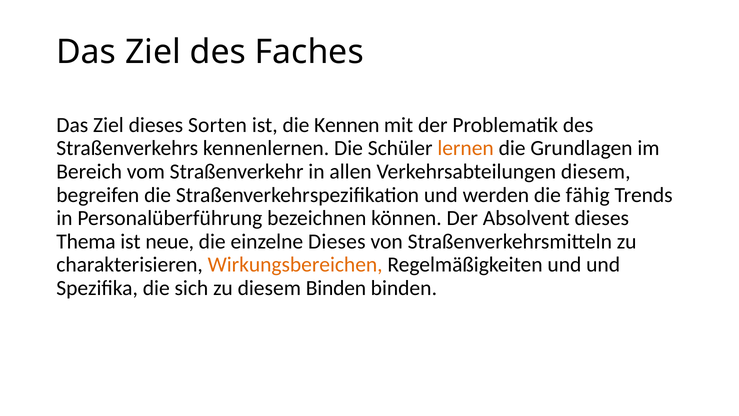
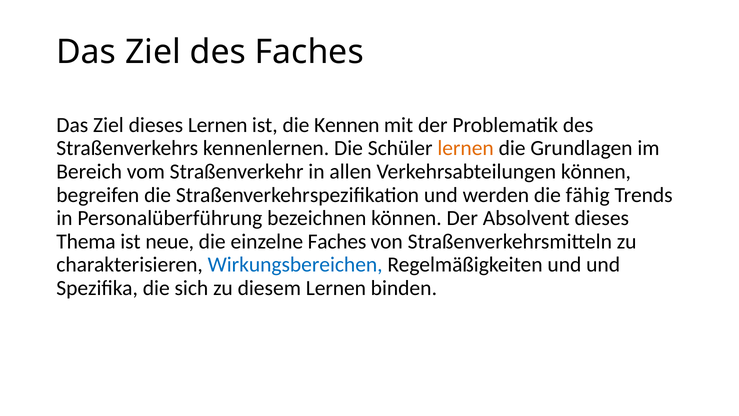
dieses Sorten: Sorten -> Lernen
Verkehrsabteilungen diesem: diesem -> können
einzelne Dieses: Dieses -> Faches
Wirkungsbereichen colour: orange -> blue
diesem Binden: Binden -> Lernen
